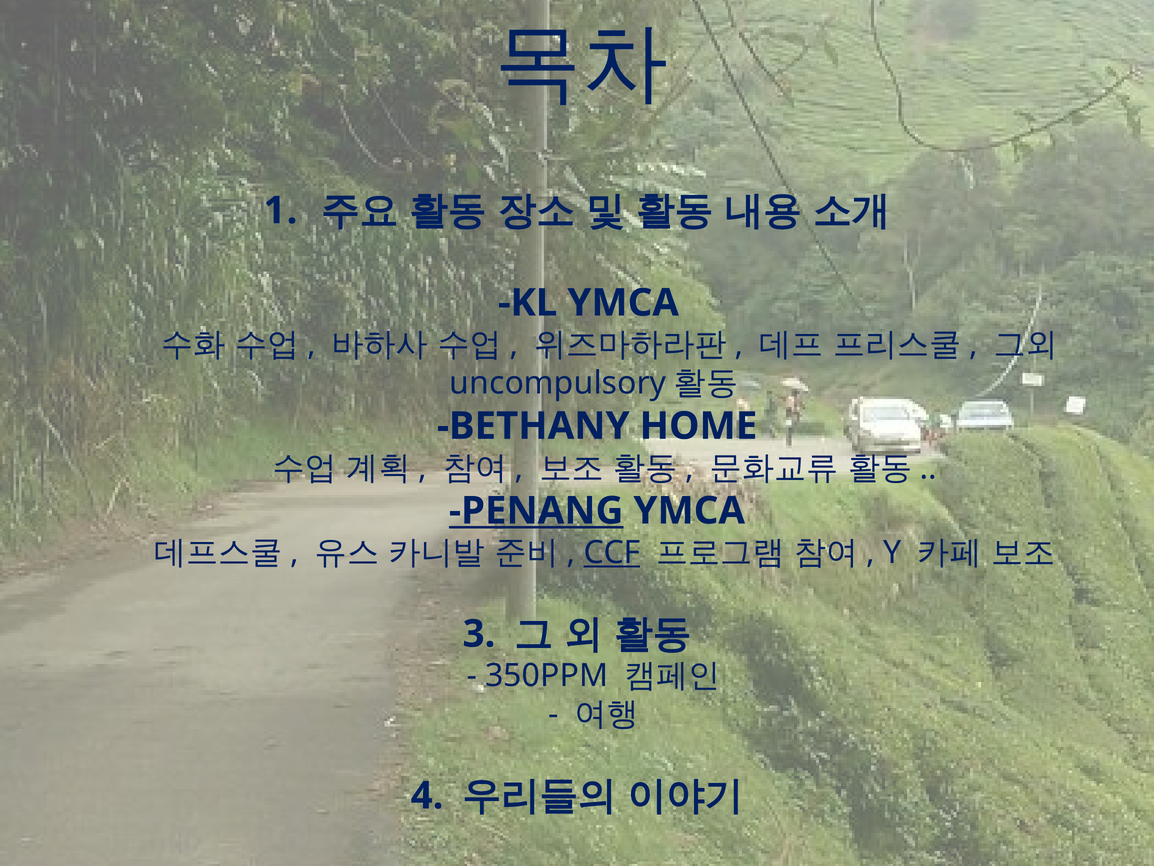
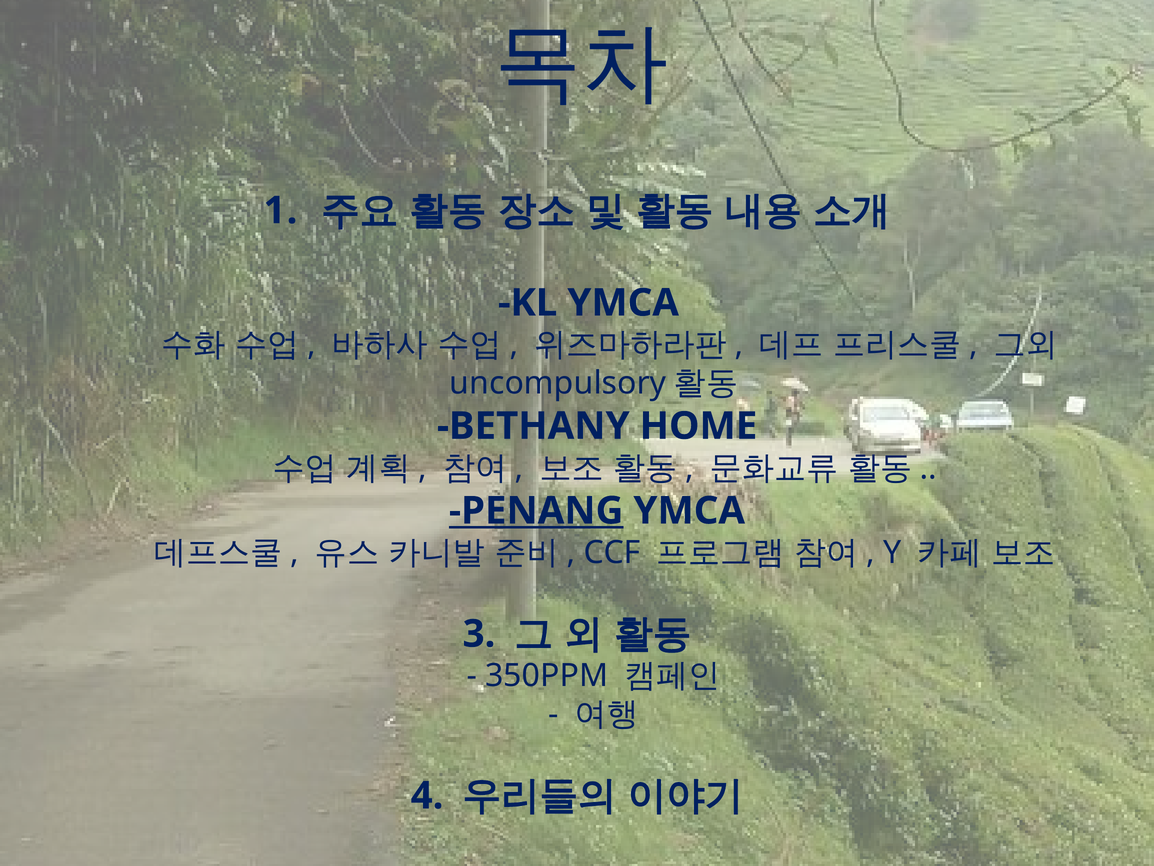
CCF underline: present -> none
